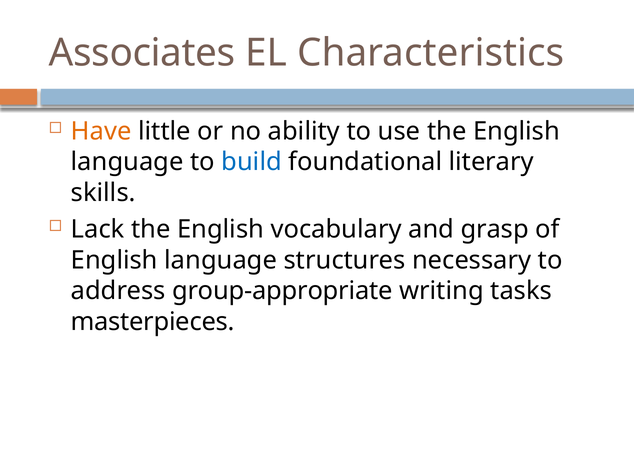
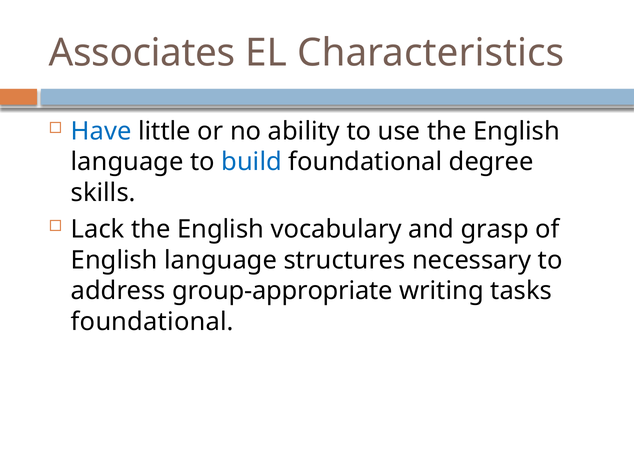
Have colour: orange -> blue
literary: literary -> degree
masterpieces at (153, 321): masterpieces -> foundational
